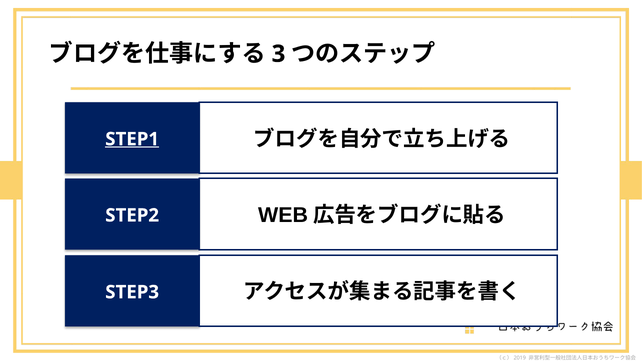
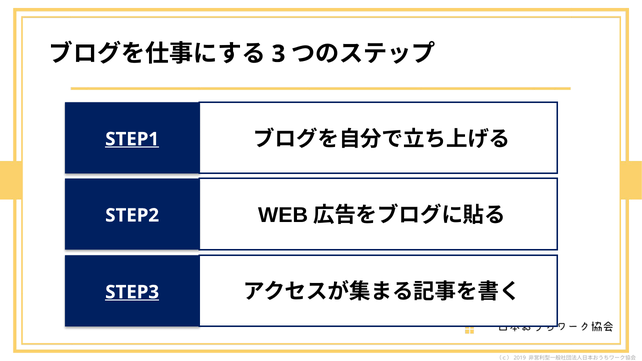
STEP3 underline: none -> present
